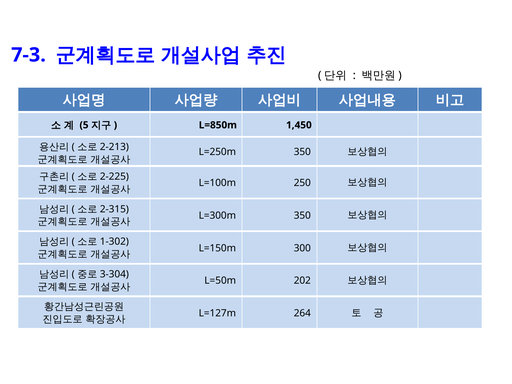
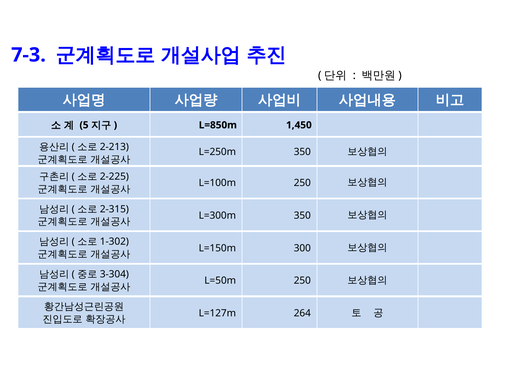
L=50m 202: 202 -> 250
